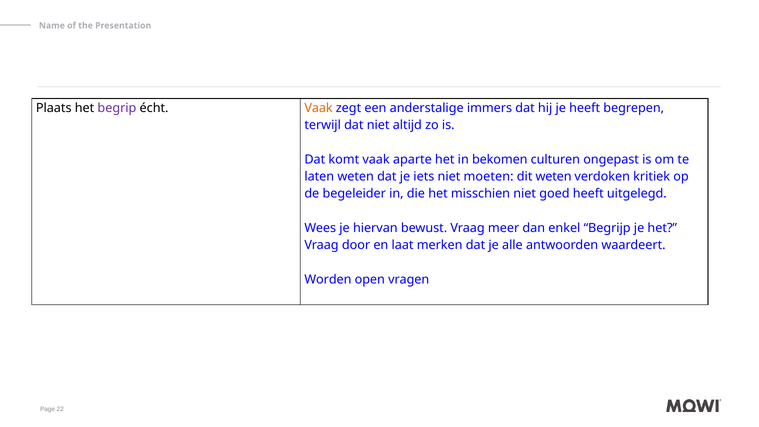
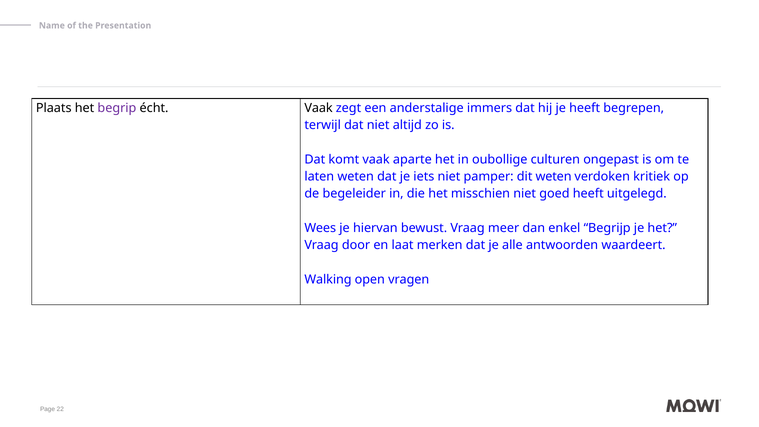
Vaak at (319, 108) colour: orange -> black
bekomen: bekomen -> oubollige
moeten: moeten -> pamper
Worden: Worden -> Walking
